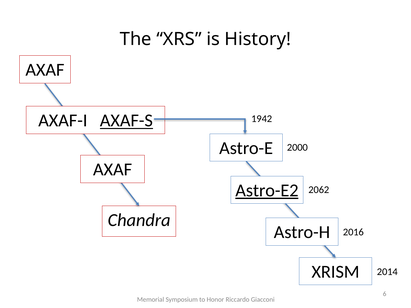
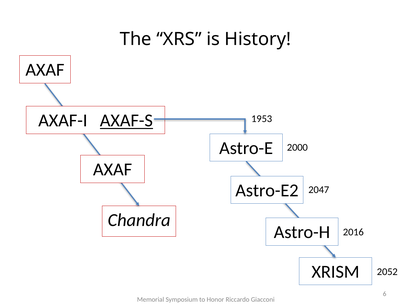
1942: 1942 -> 1953
Astro-E2 underline: present -> none
2062: 2062 -> 2047
2014: 2014 -> 2052
